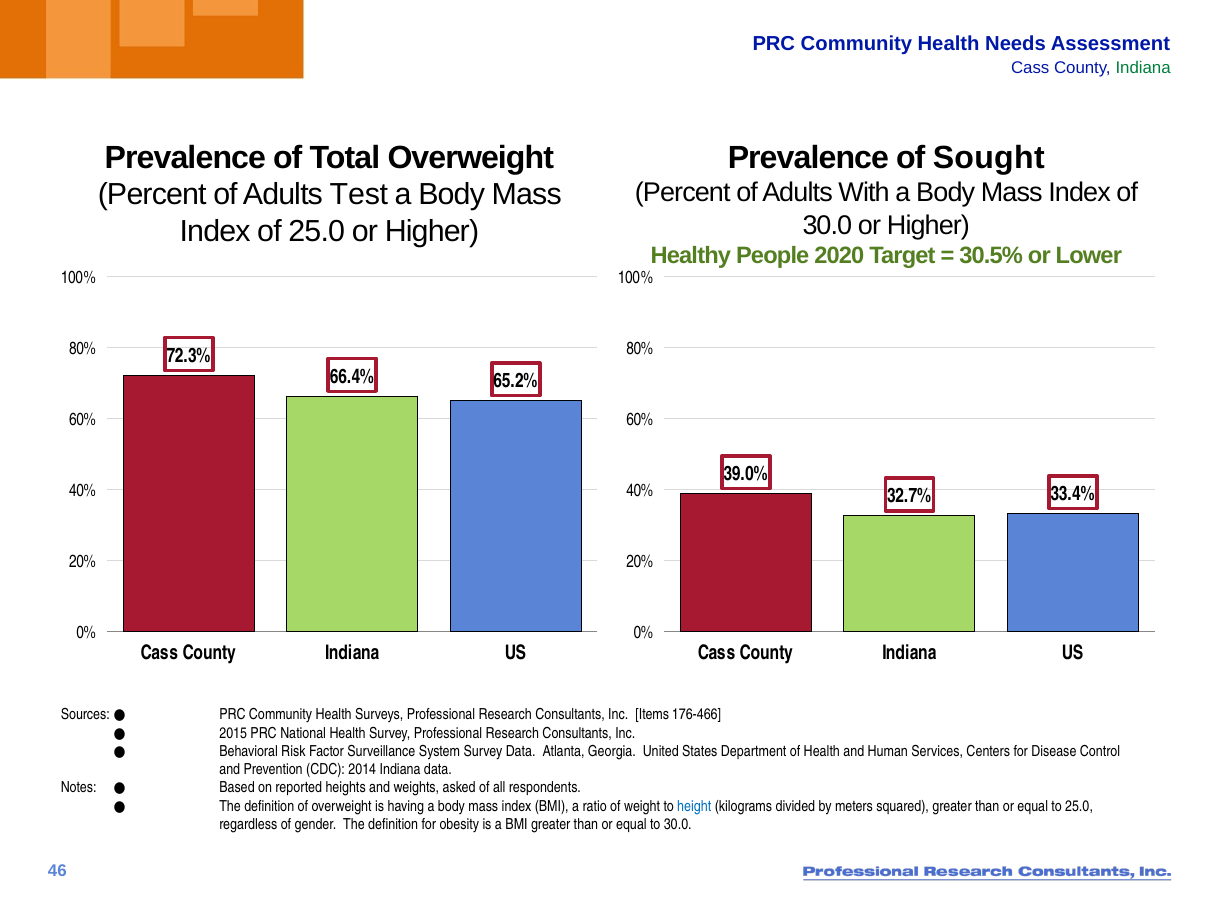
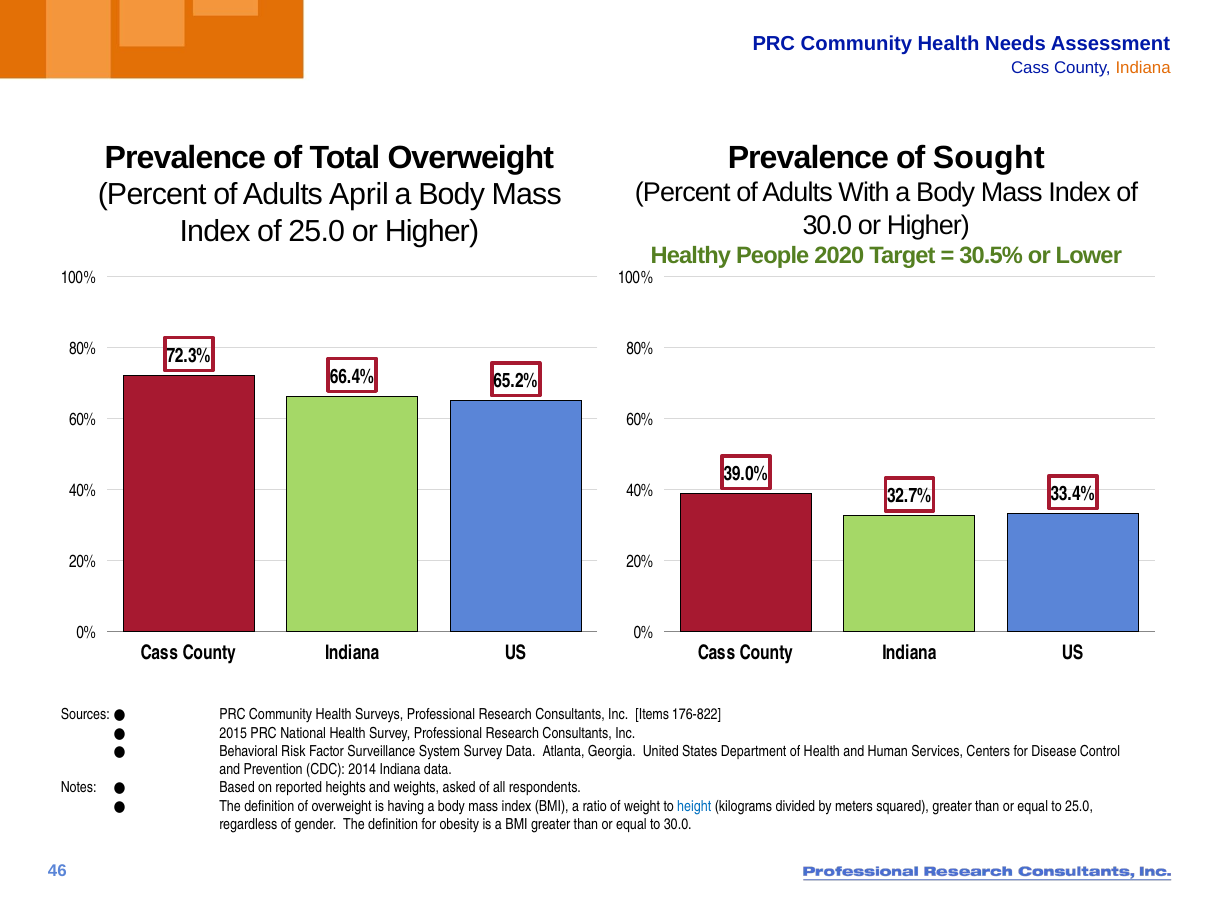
Indiana at (1143, 68) colour: green -> orange
Test: Test -> April
176-466: 176-466 -> 176-822
